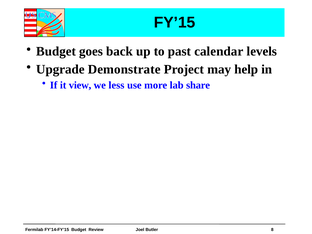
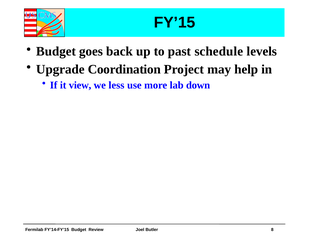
calendar: calendar -> schedule
Demonstrate: Demonstrate -> Coordination
share: share -> down
